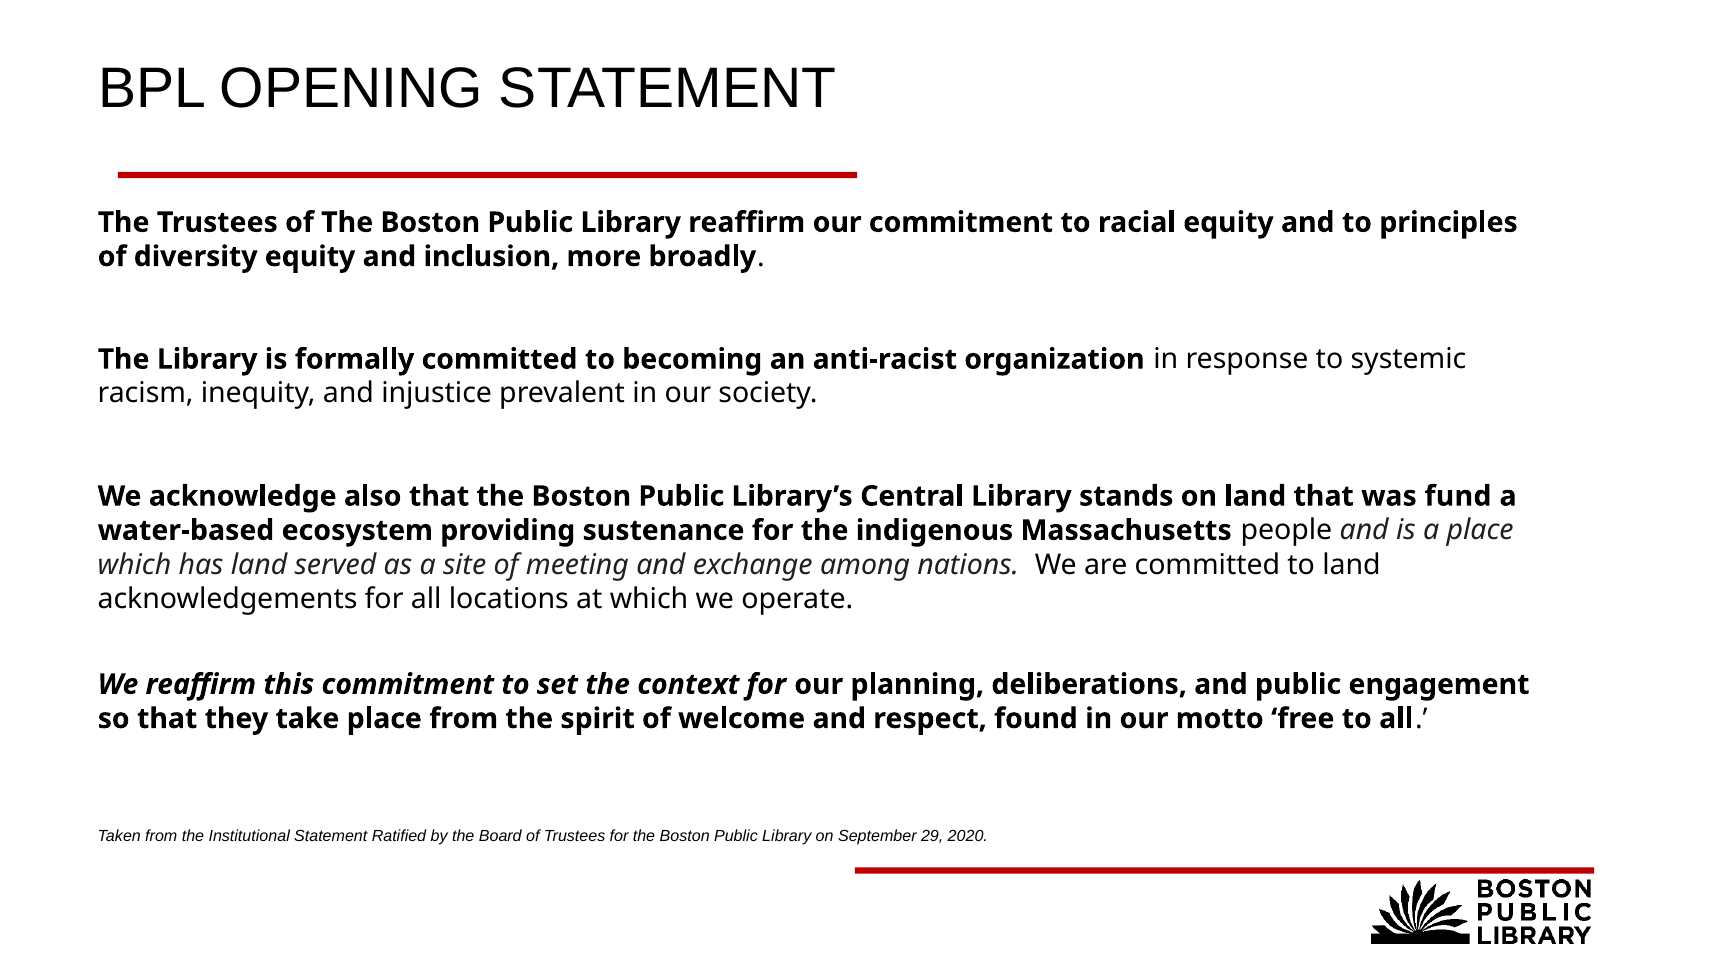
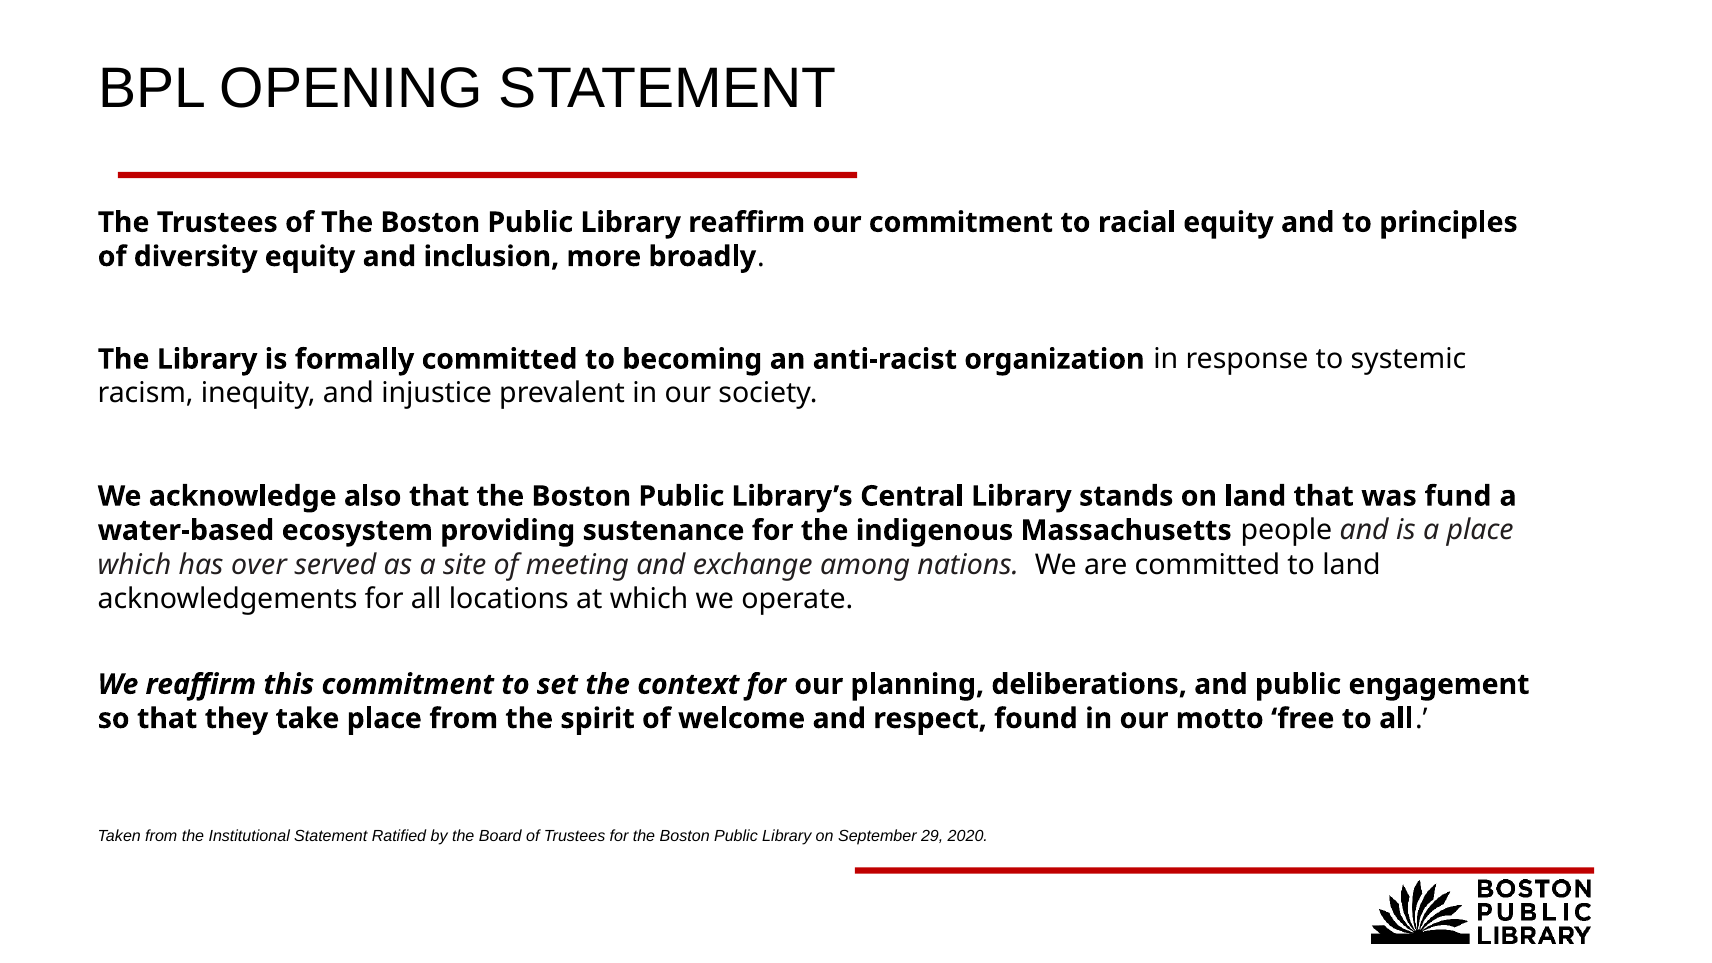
has land: land -> over
